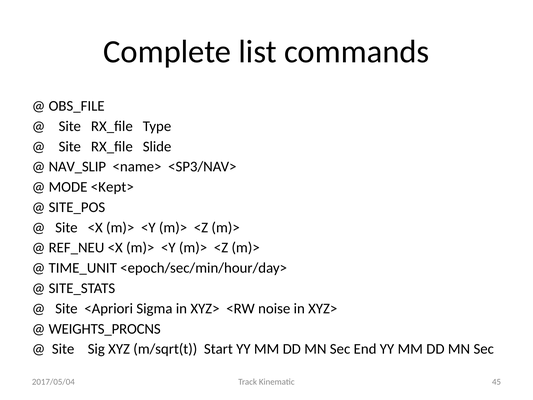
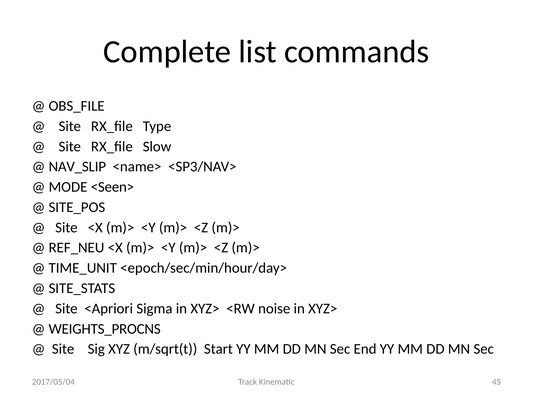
Slide: Slide -> Slow
<Kept>: <Kept> -> <Seen>
